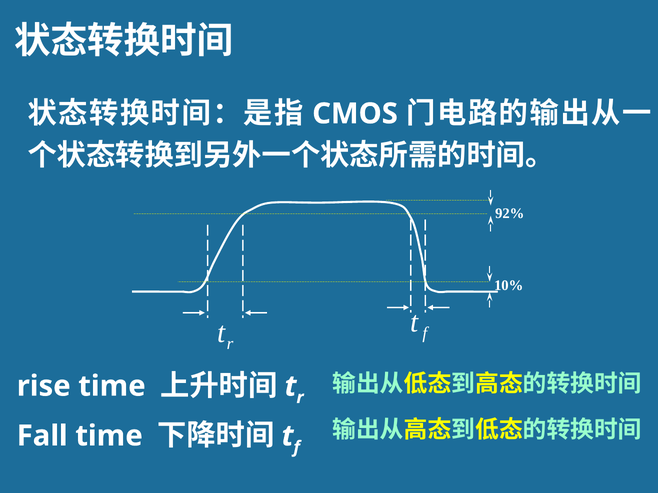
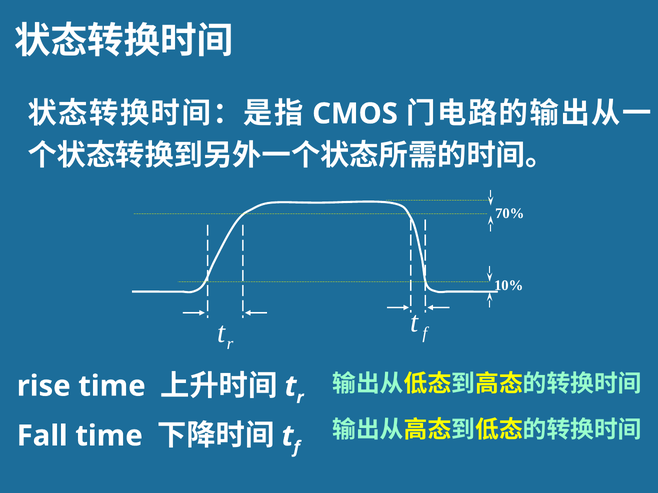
92%: 92% -> 70%
